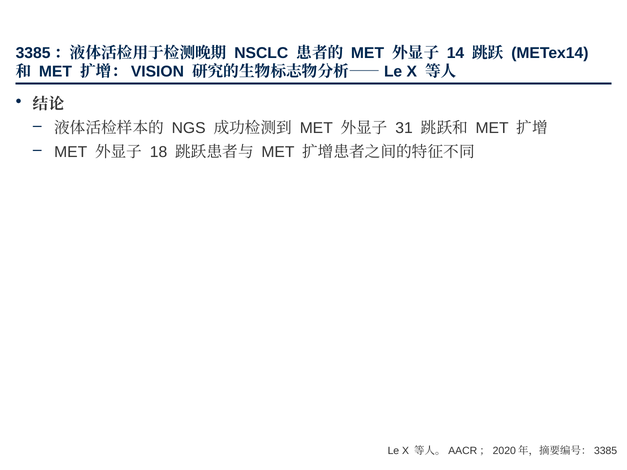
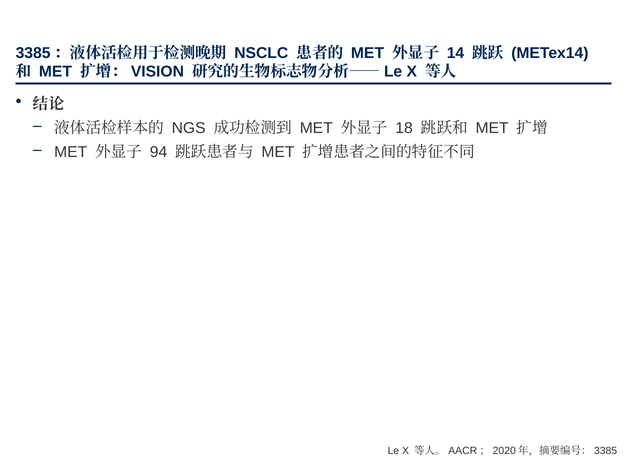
31: 31 -> 18
18: 18 -> 94
